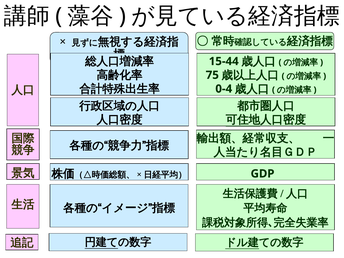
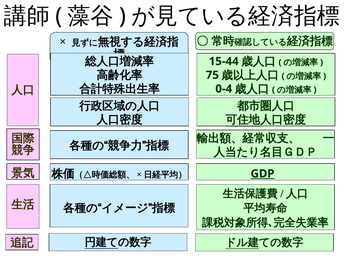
GDP underline: none -> present
